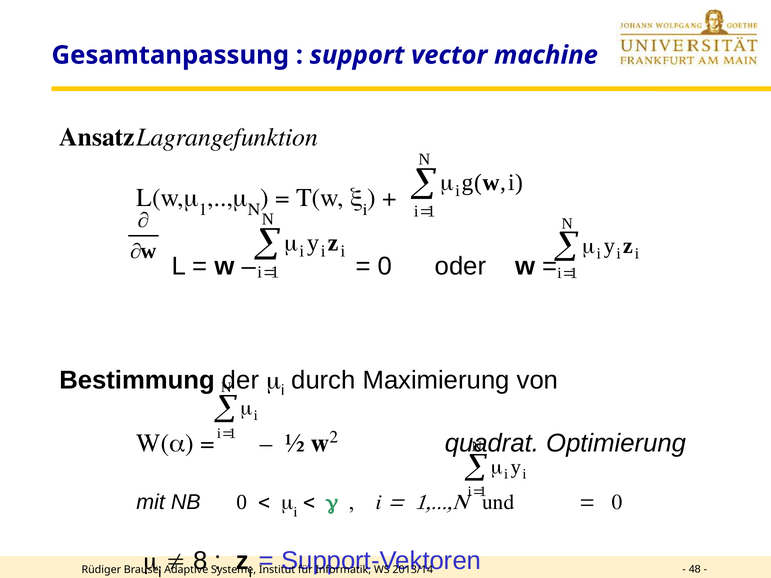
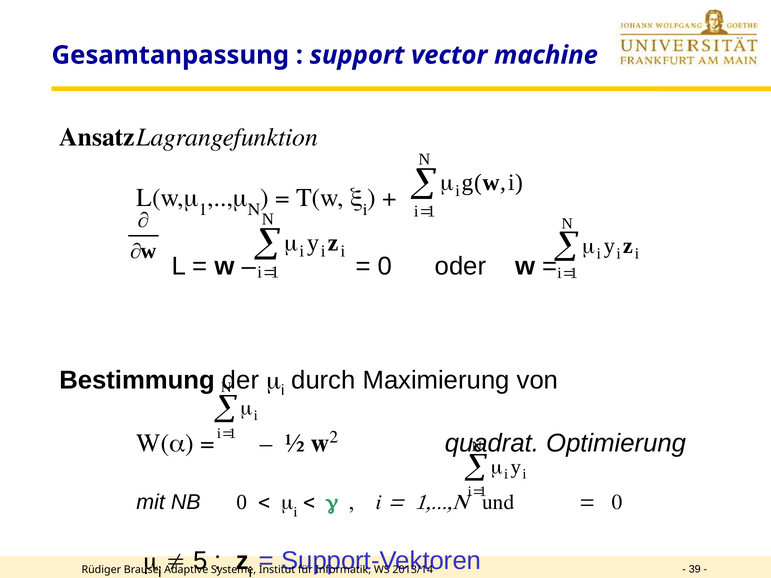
8: 8 -> 5
48: 48 -> 39
